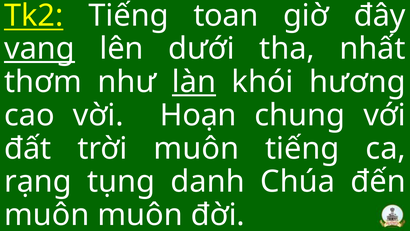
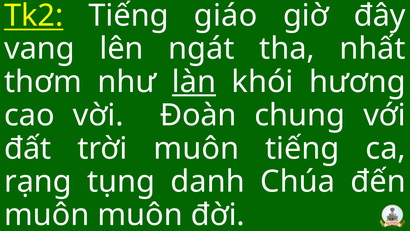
toan: toan -> giáo
vang underline: present -> none
dưới: dưới -> ngát
Hoạn: Hoạn -> Đoàn
